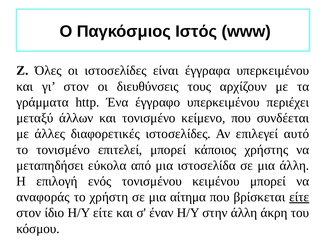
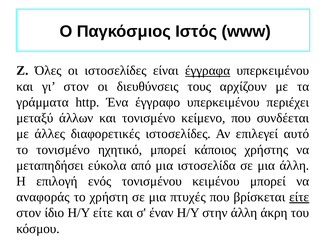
έγγραφα underline: none -> present
επιτελεί: επιτελεί -> ηχητικό
αίτημα: αίτημα -> πτυχές
